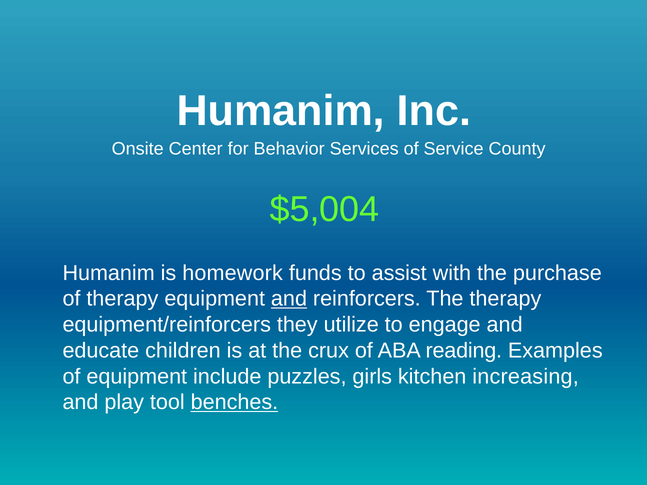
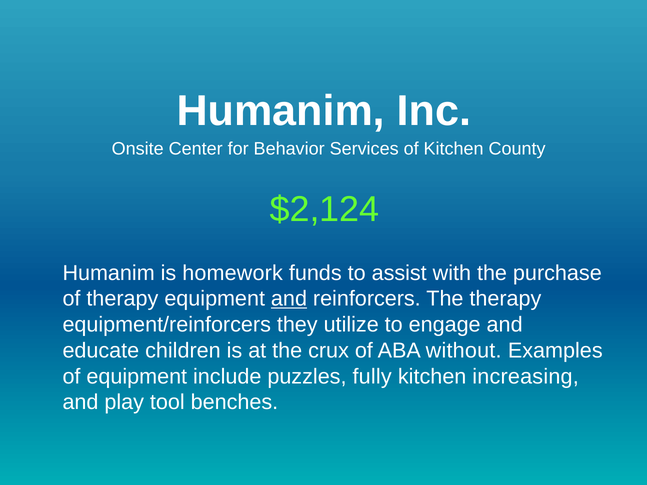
of Service: Service -> Kitchen
$5,004: $5,004 -> $2,124
reading: reading -> without
girls: girls -> fully
benches underline: present -> none
